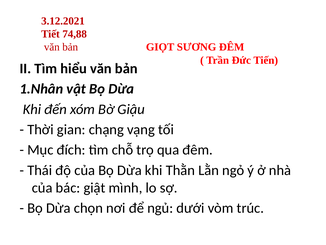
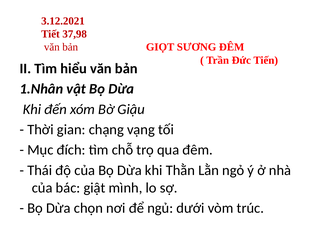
74,88: 74,88 -> 37,98
